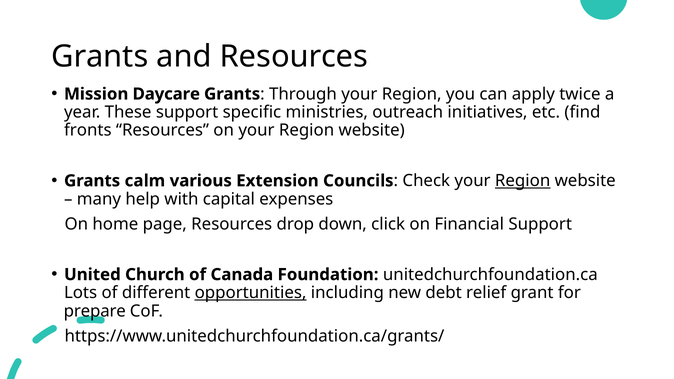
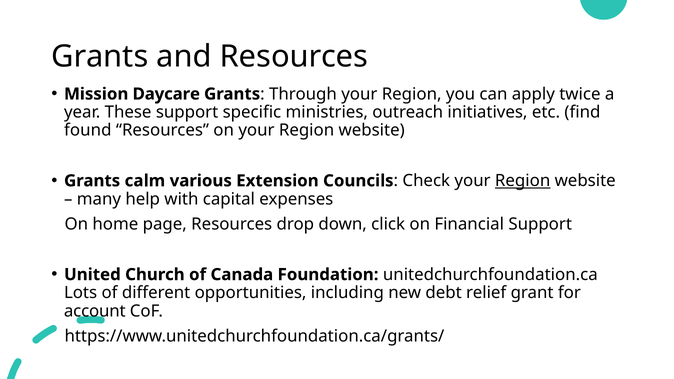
fronts: fronts -> found
opportunities underline: present -> none
prepare: prepare -> account
